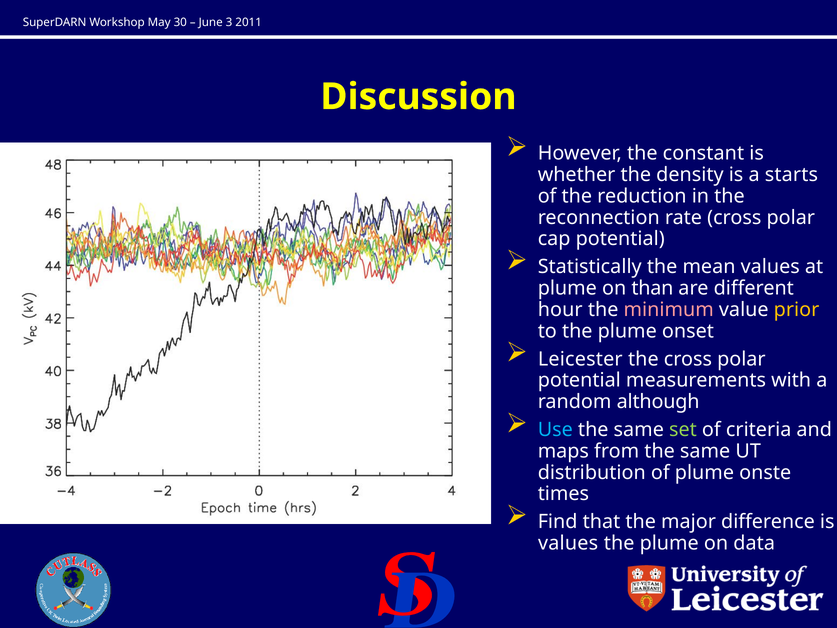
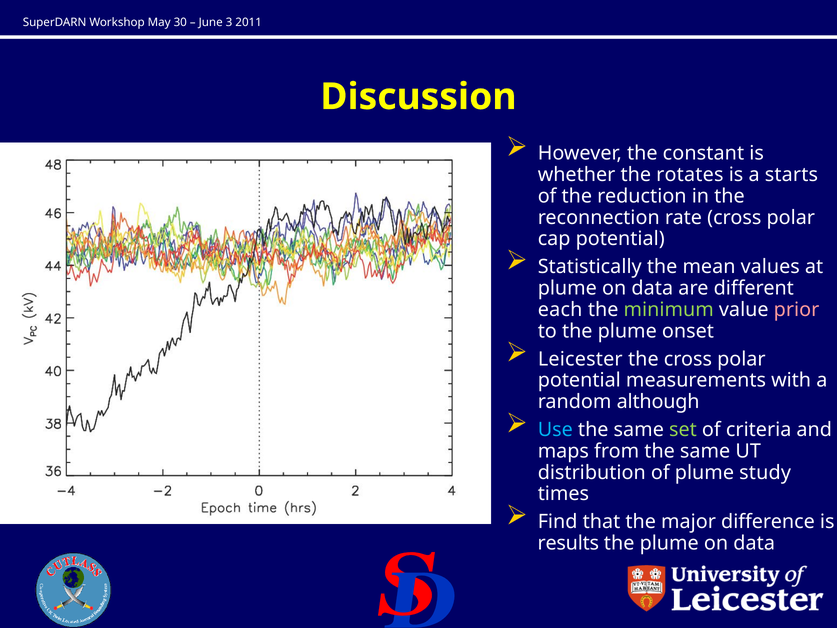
density: density -> rotates
than at (652, 288): than -> data
hour: hour -> each
minimum colour: pink -> light green
prior colour: yellow -> pink
onste: onste -> study
values at (568, 543): values -> results
